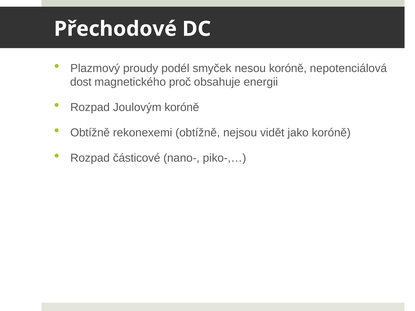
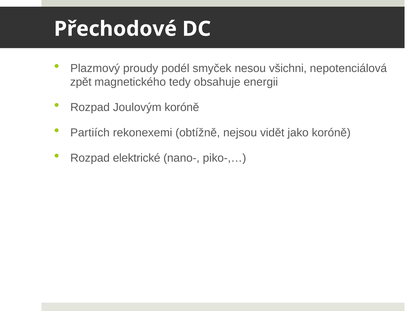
nesou koróně: koróně -> všichni
dost: dost -> zpět
proč: proč -> tedy
Obtížně at (90, 133): Obtížně -> Partiích
částicové: částicové -> elektrické
